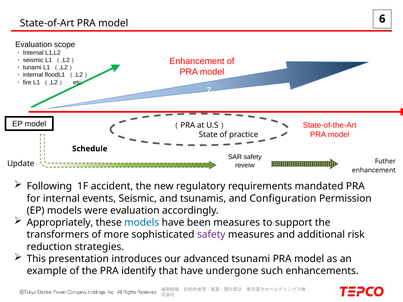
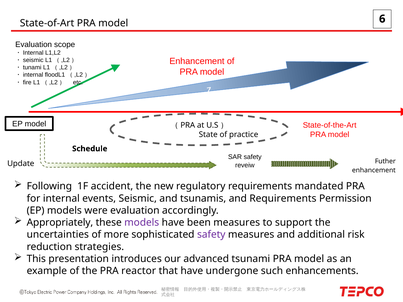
and Configuration: Configuration -> Requirements
models at (142, 223) colour: blue -> purple
transformers: transformers -> uncertainties
identify: identify -> reactor
